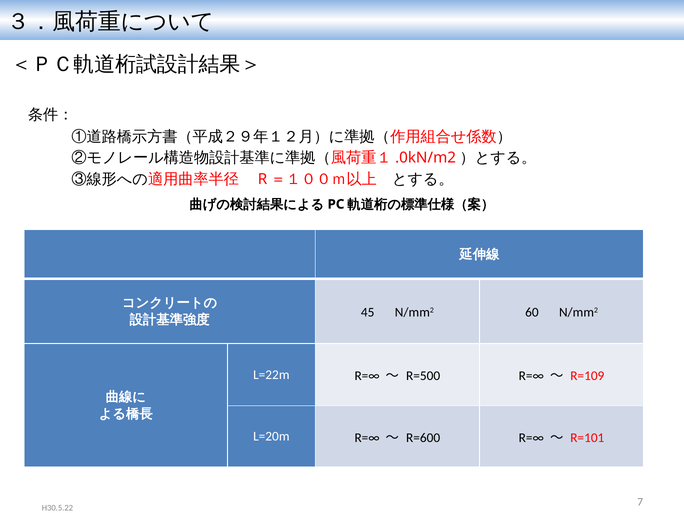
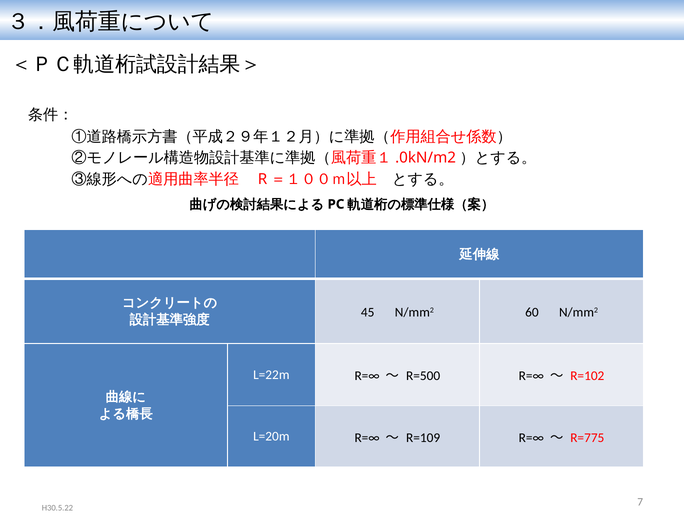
R=109: R=109 -> R=102
R=600: R=600 -> R=109
R=101: R=101 -> R=775
